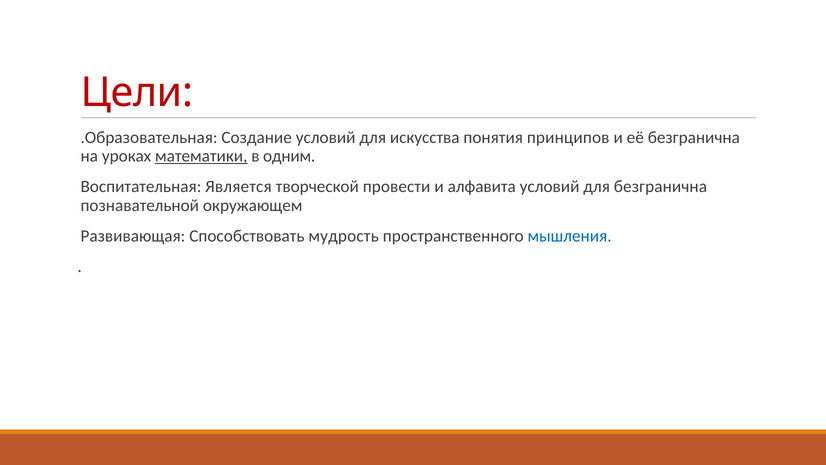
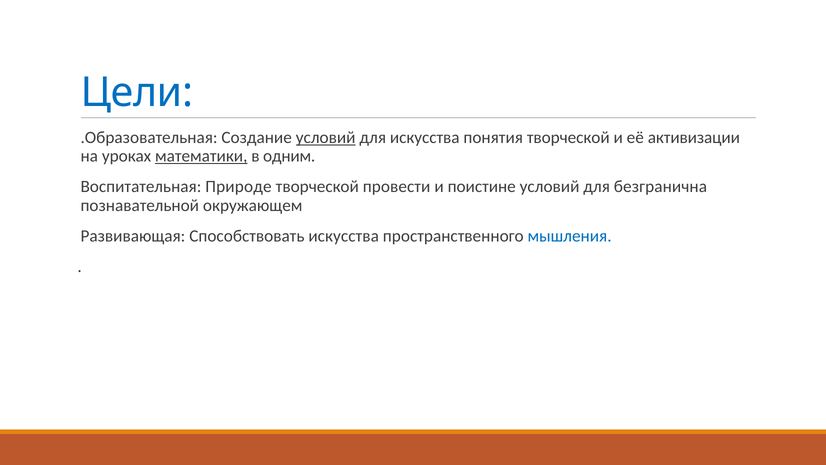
Цели colour: red -> blue
условий at (326, 137) underline: none -> present
понятия принципов: принципов -> творческой
её безгранична: безгранична -> активизации
Является: Является -> Природе
алфавита: алфавита -> поистине
Способствовать мудрость: мудрость -> искусства
